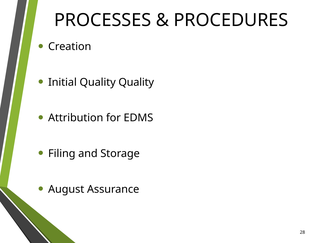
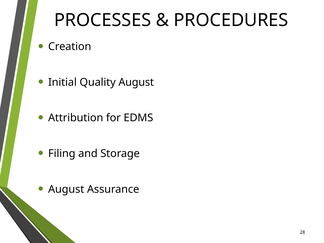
Quality Quality: Quality -> August
